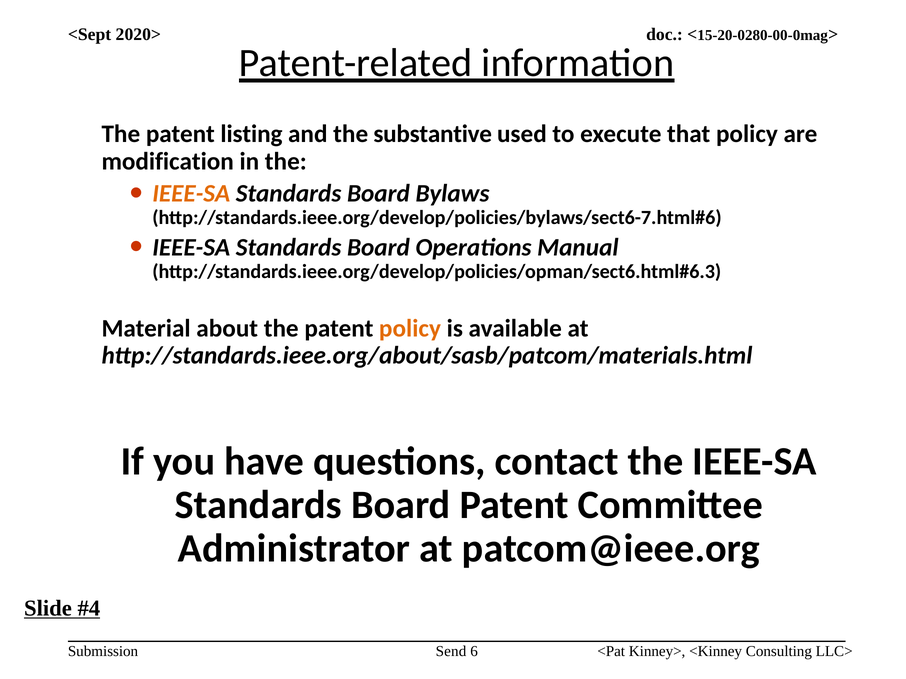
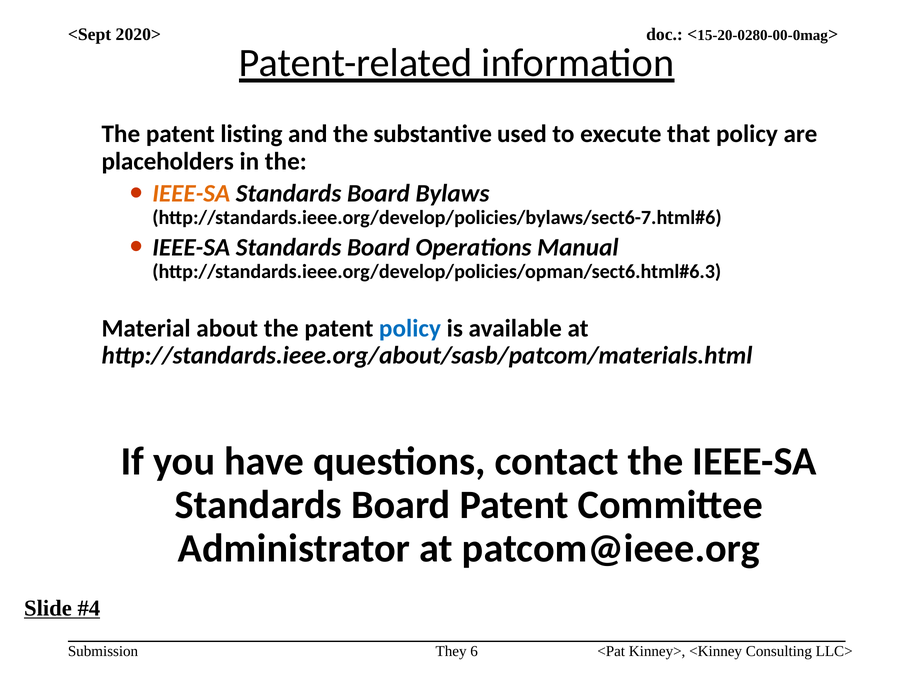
modification: modification -> placeholders
policy at (410, 329) colour: orange -> blue
Send: Send -> They
